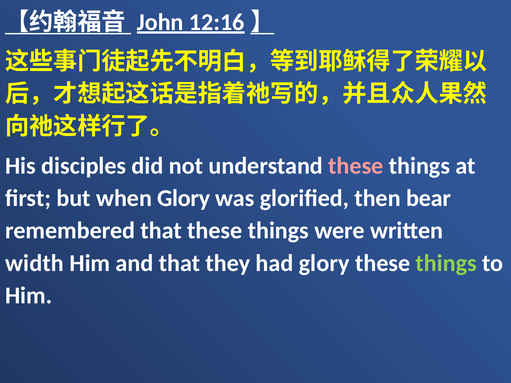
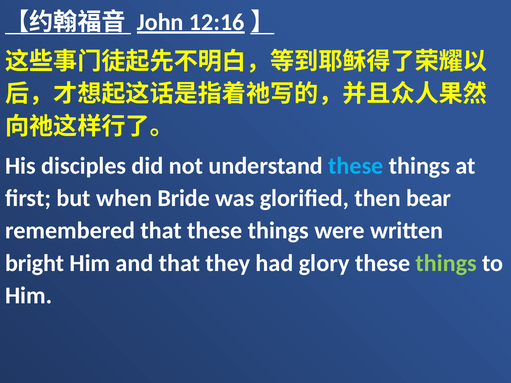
these at (356, 166) colour: pink -> light blue
when Glory: Glory -> Bride
width: width -> bright
